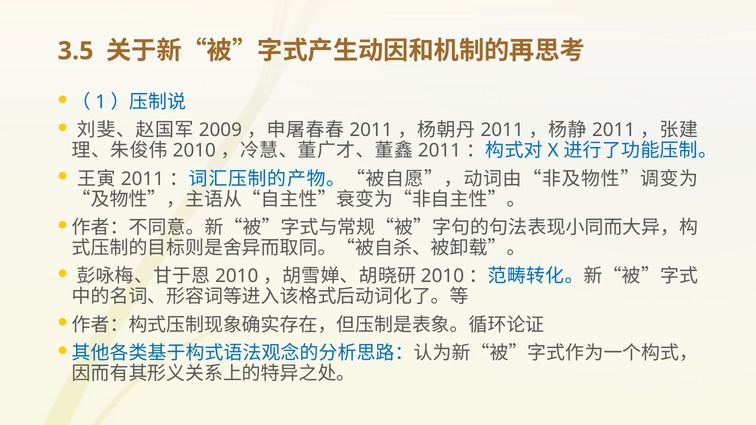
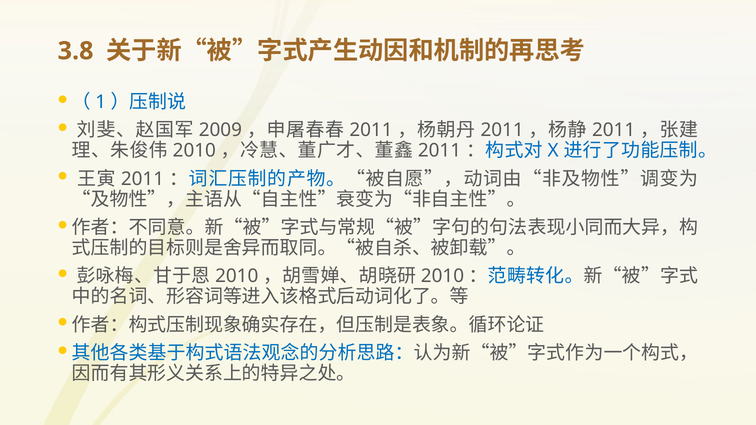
3.5: 3.5 -> 3.8
